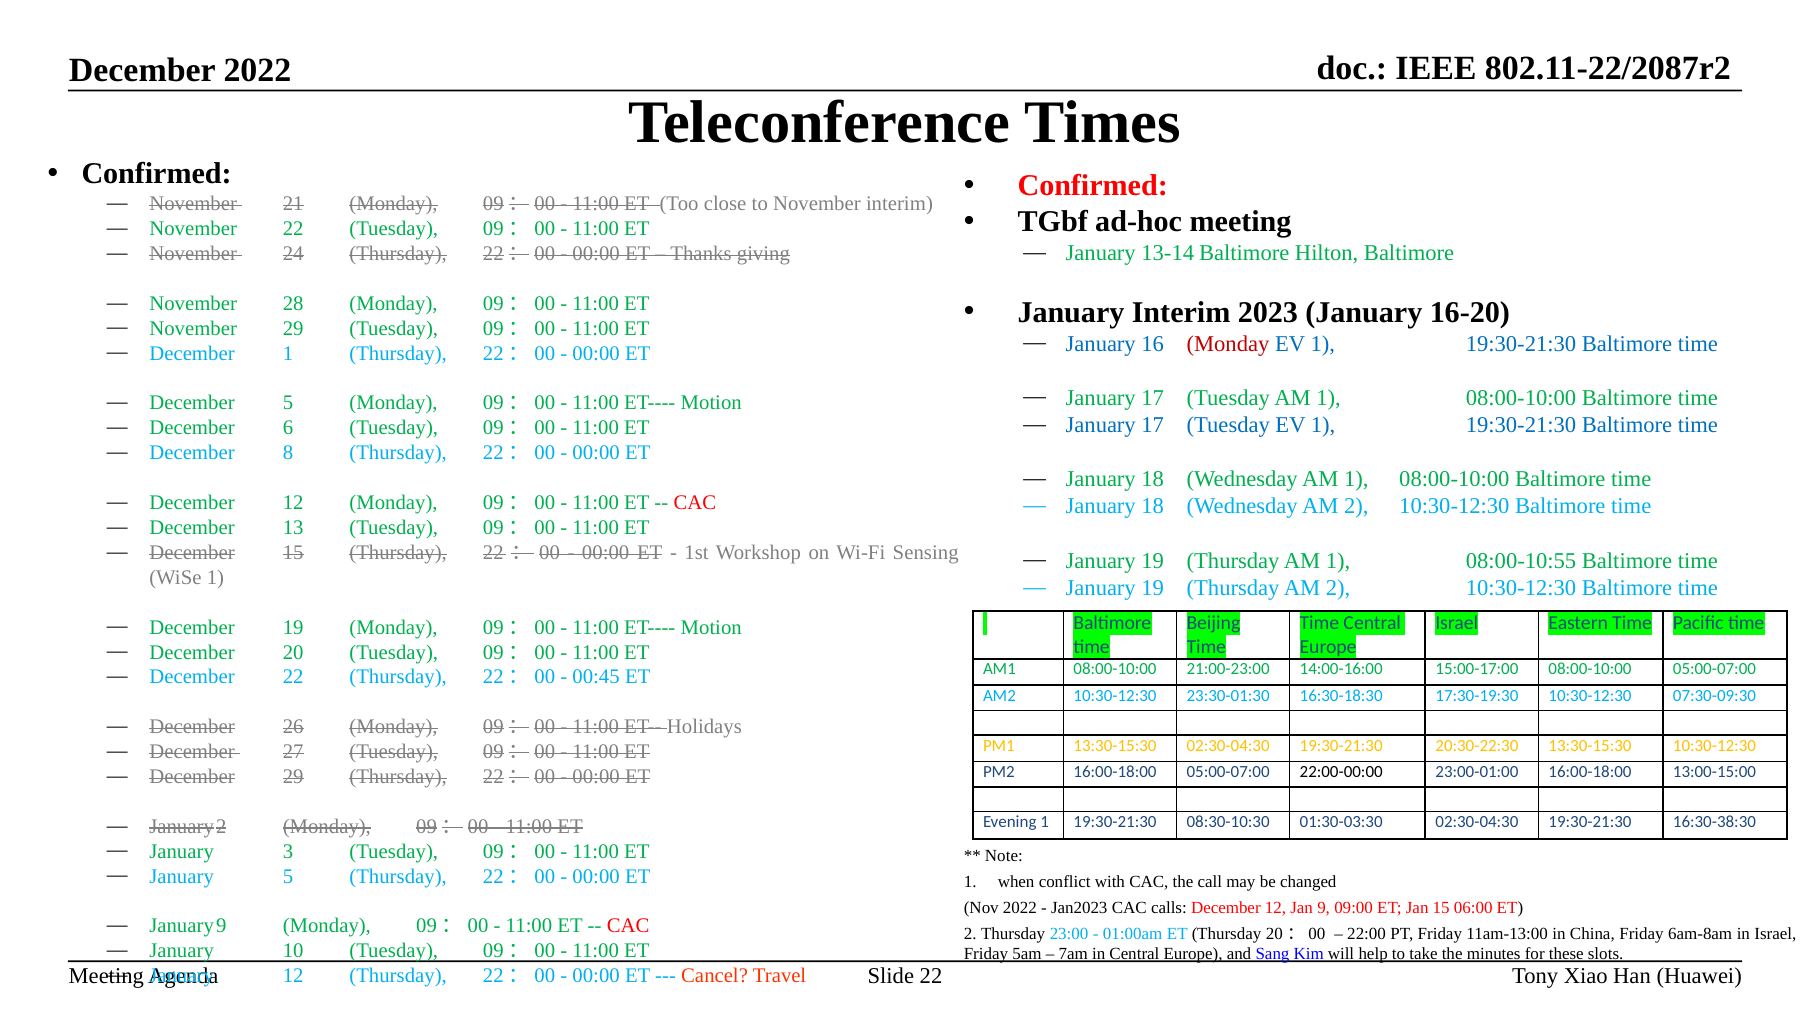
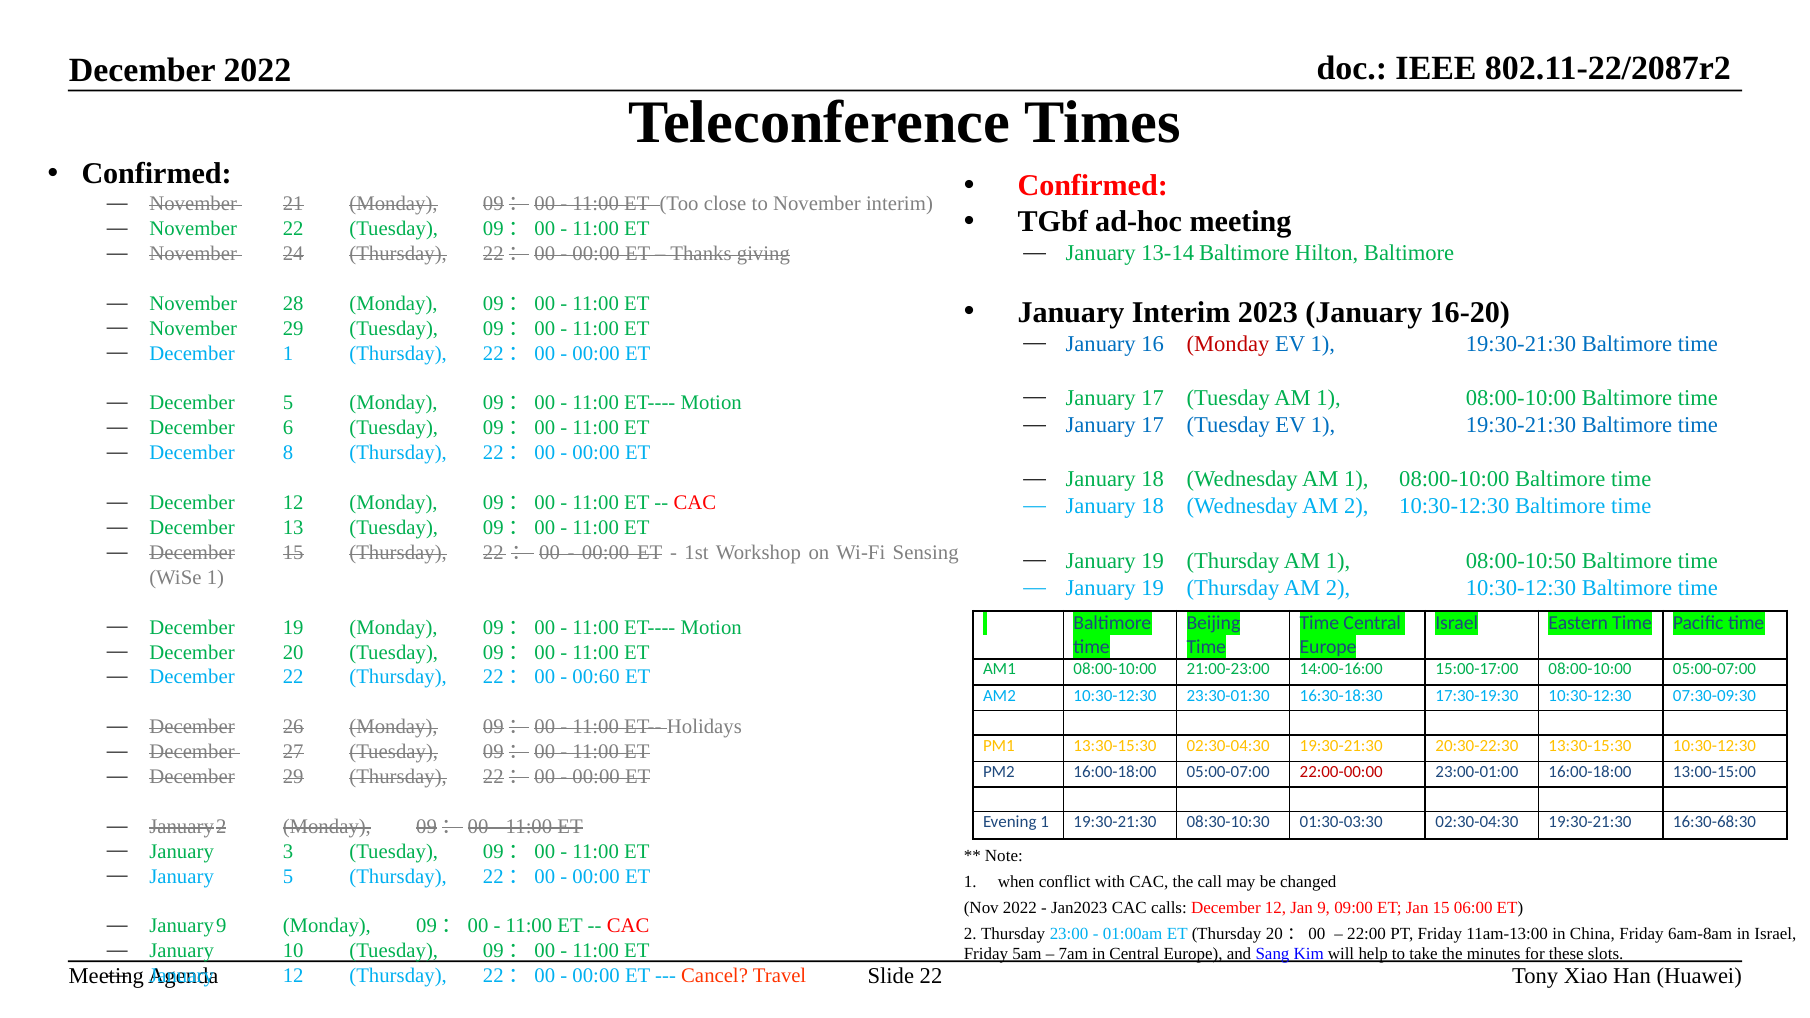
08:00-10:55: 08:00-10:55 -> 08:00-10:50
00:45: 00:45 -> 00:60
22:00-00:00 colour: black -> red
16:30-38:30: 16:30-38:30 -> 16:30-68:30
